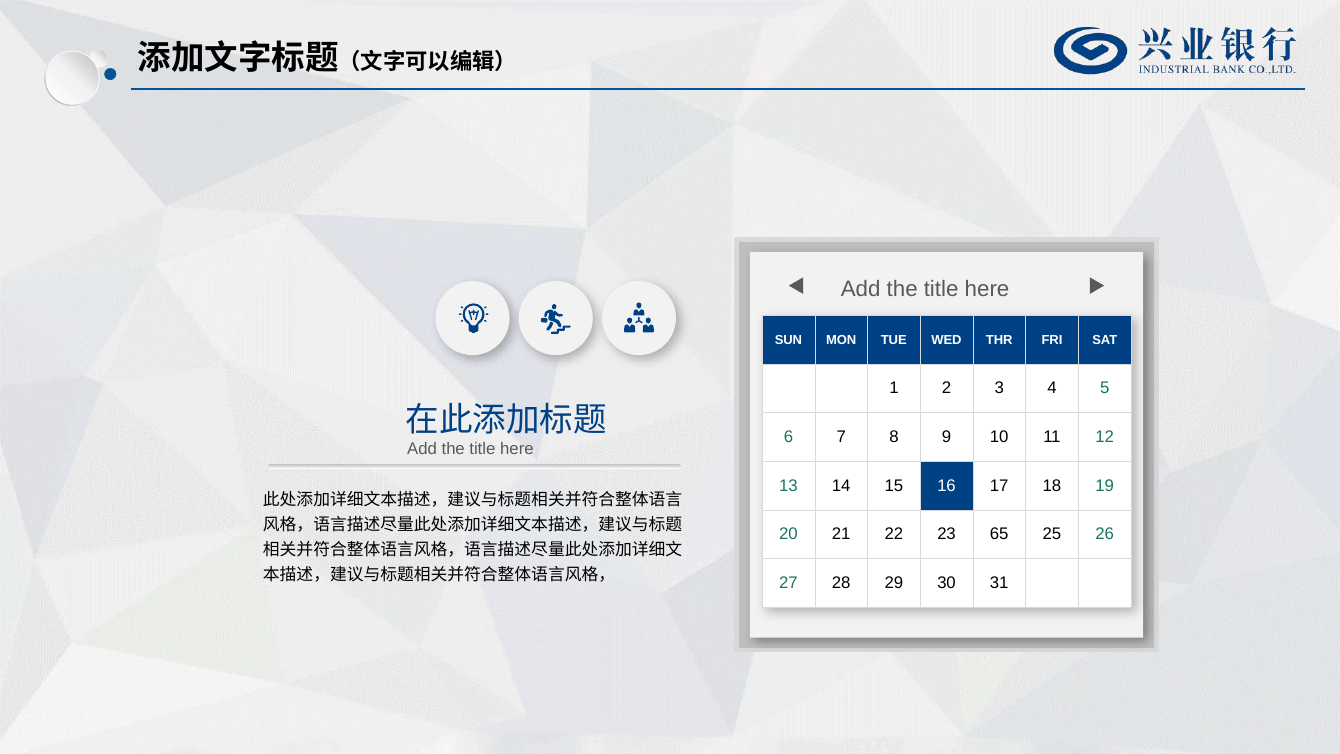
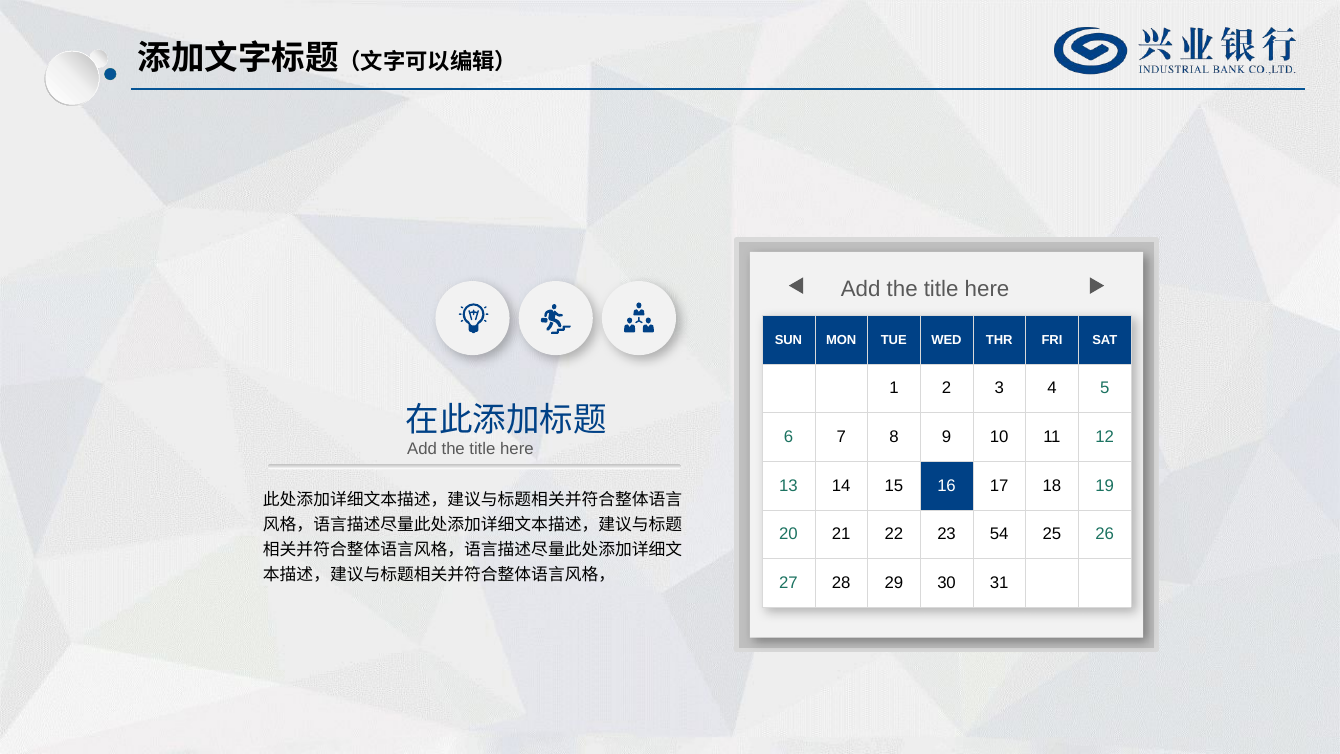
65: 65 -> 54
